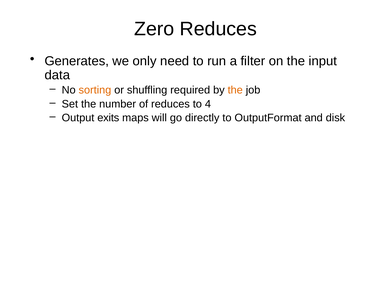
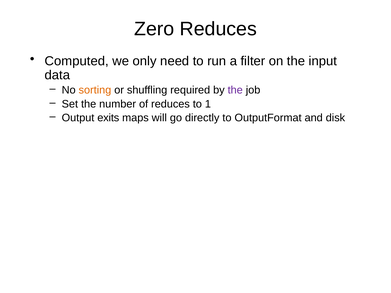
Generates: Generates -> Computed
the at (235, 90) colour: orange -> purple
4: 4 -> 1
